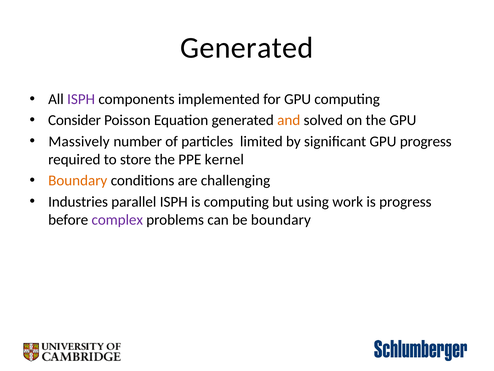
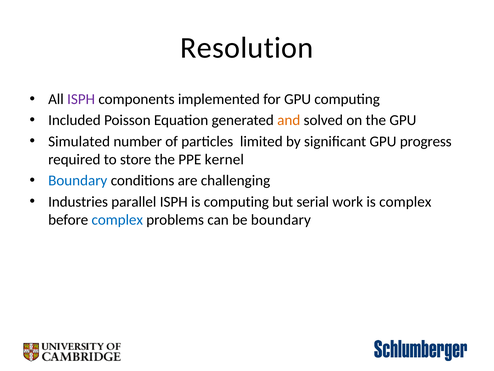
Generated at (247, 48): Generated -> Resolution
Consider: Consider -> Included
Massively: Massively -> Simulated
Boundary at (78, 180) colour: orange -> blue
using: using -> serial
is progress: progress -> complex
complex at (117, 220) colour: purple -> blue
